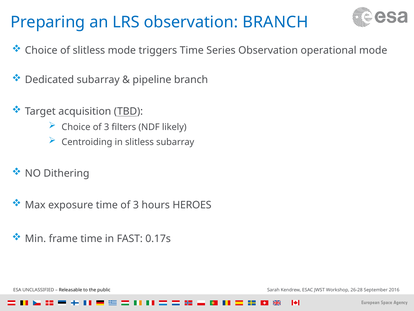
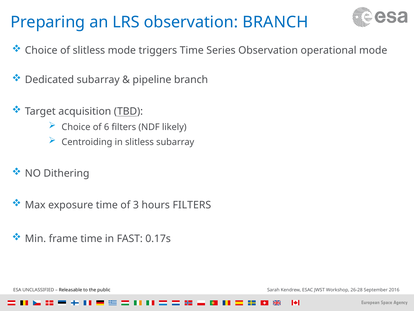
Choice of 3: 3 -> 6
hours HEROES: HEROES -> FILTERS
